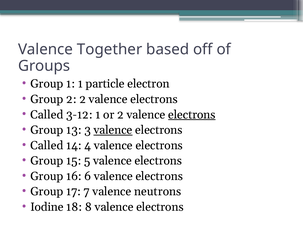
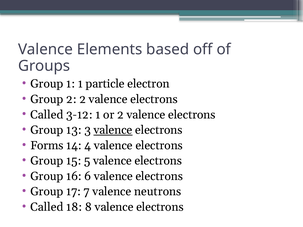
Together: Together -> Elements
electrons at (192, 115) underline: present -> none
Called at (47, 146): Called -> Forms
Iodine at (47, 207): Iodine -> Called
